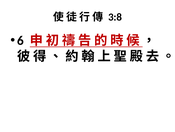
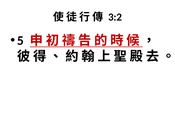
3:8: 3:8 -> 3:2
6: 6 -> 5
